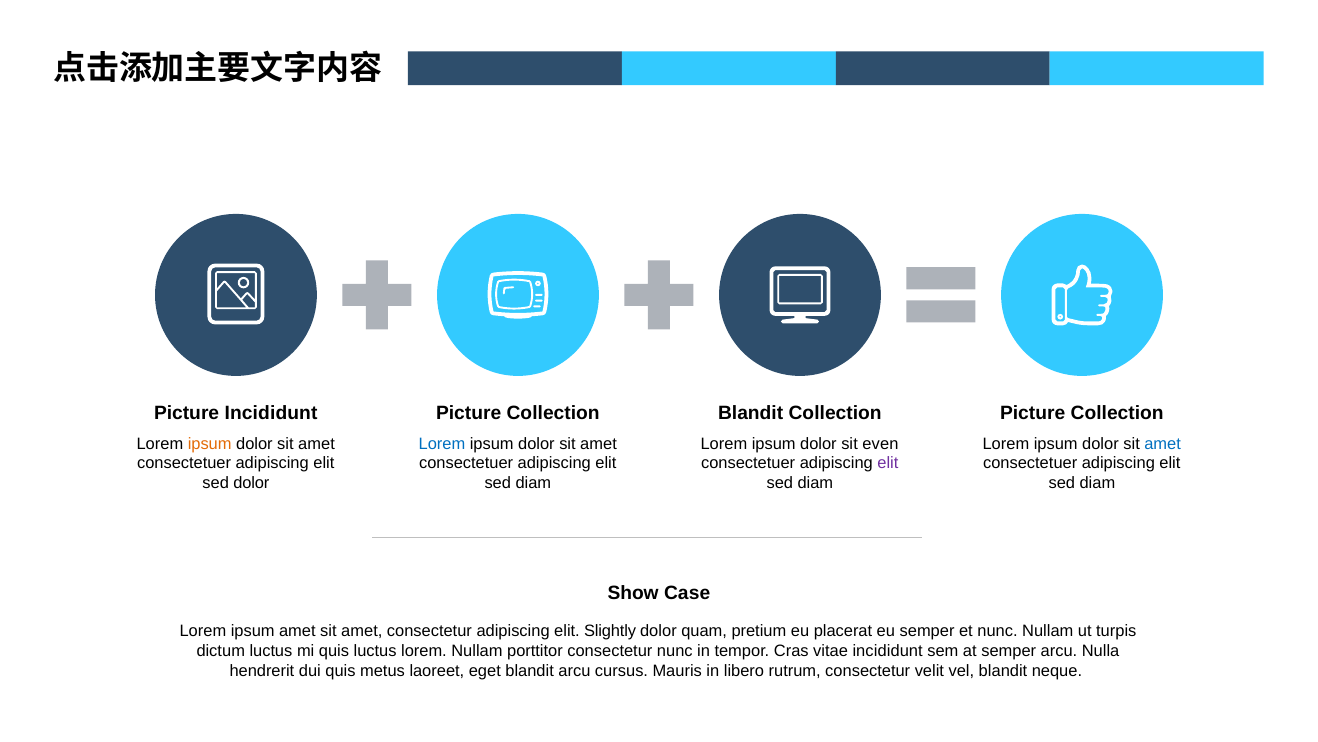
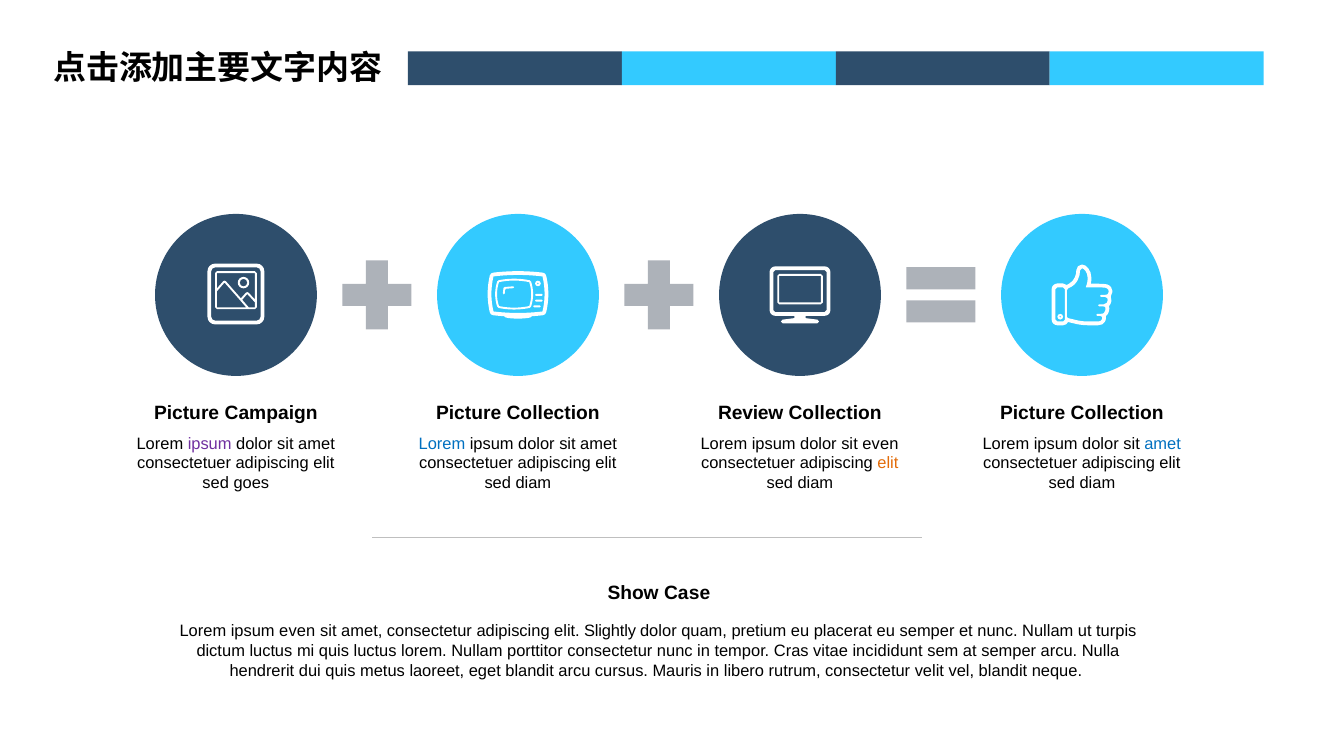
Picture Incididunt: Incididunt -> Campaign
Blandit at (751, 413): Blandit -> Review
ipsum at (210, 443) colour: orange -> purple
elit at (888, 463) colour: purple -> orange
sed dolor: dolor -> goes
ipsum amet: amet -> even
